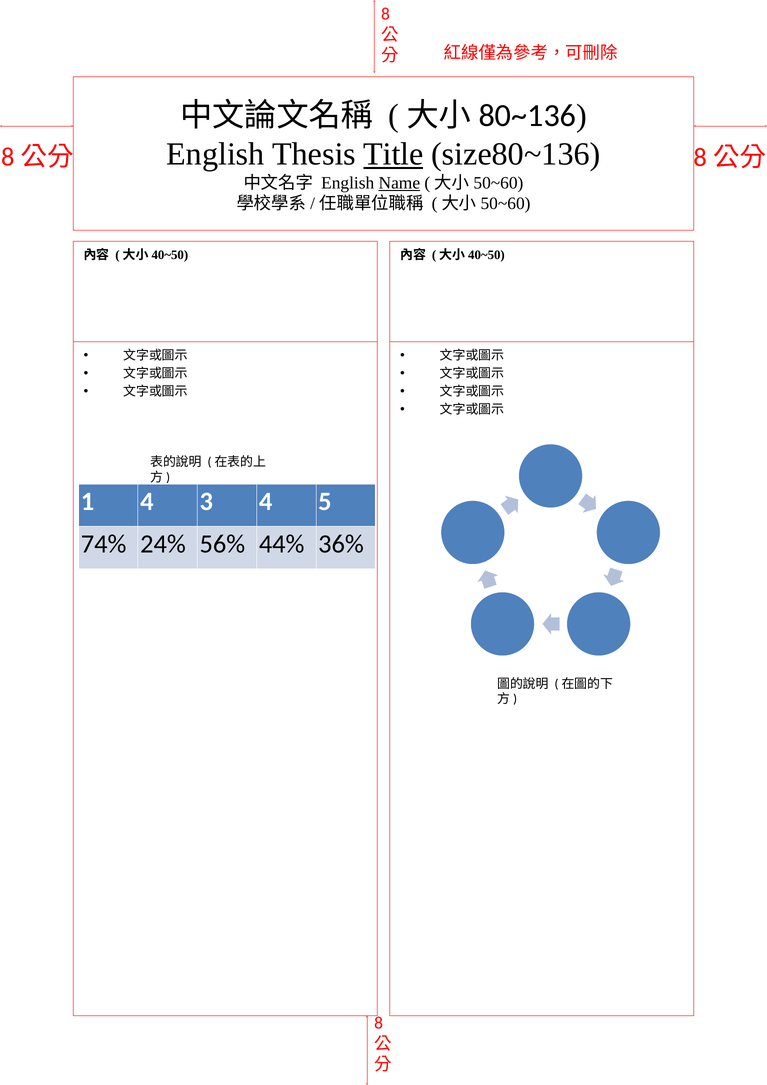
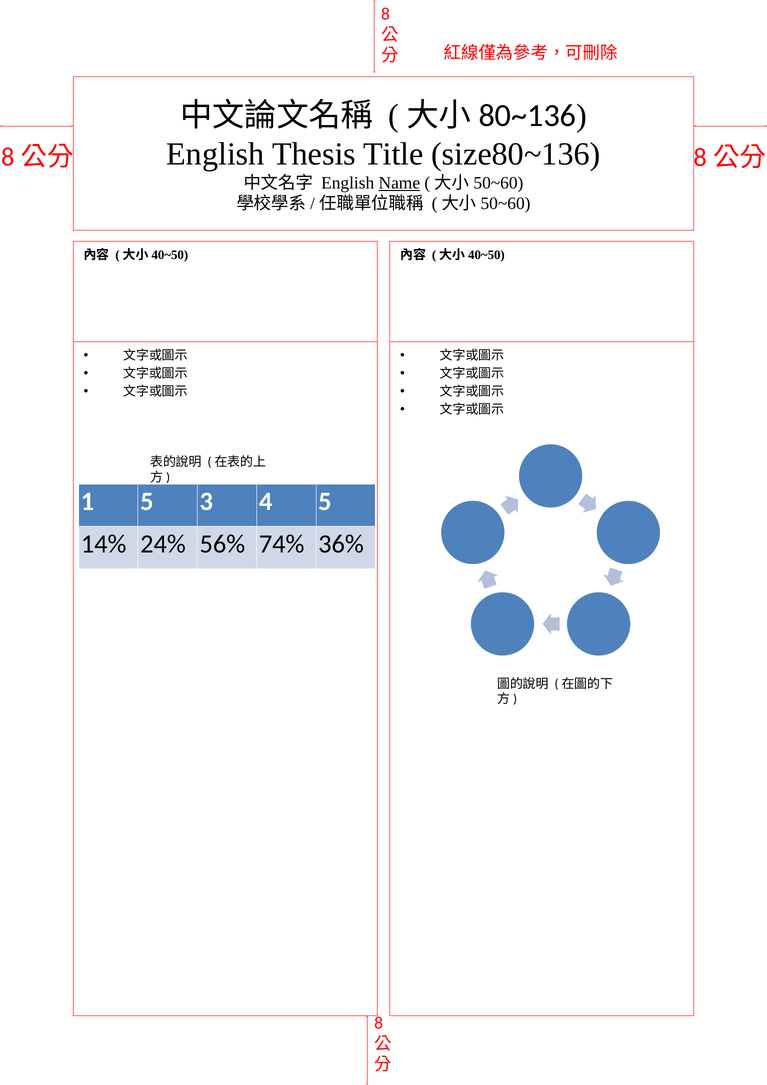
Title underline: present -> none
1 4: 4 -> 5
74%: 74% -> 14%
44%: 44% -> 74%
